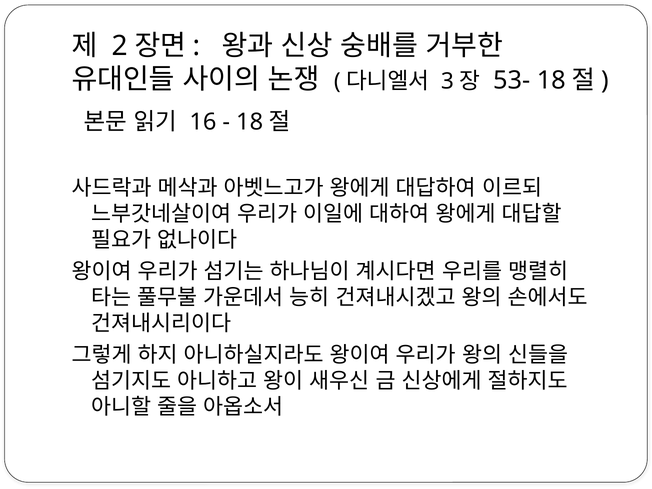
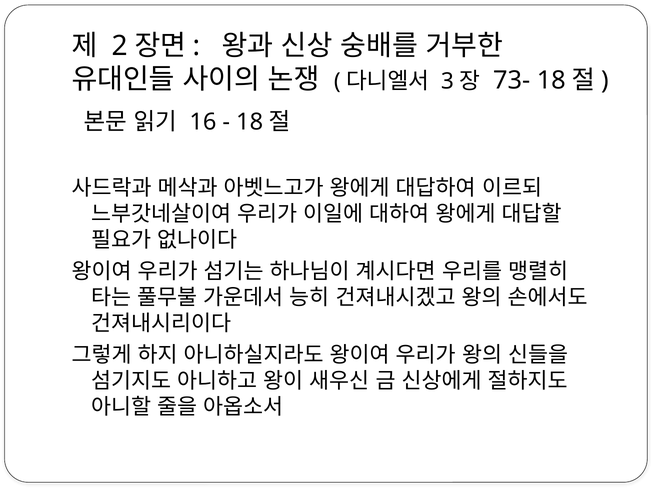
53-: 53- -> 73-
